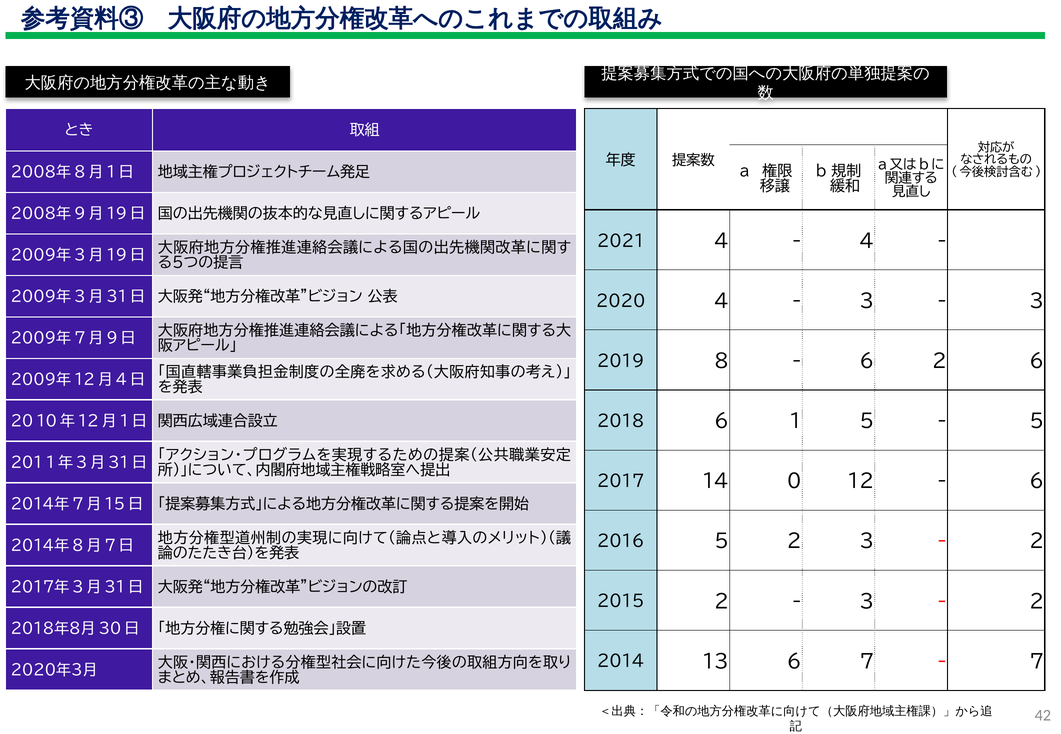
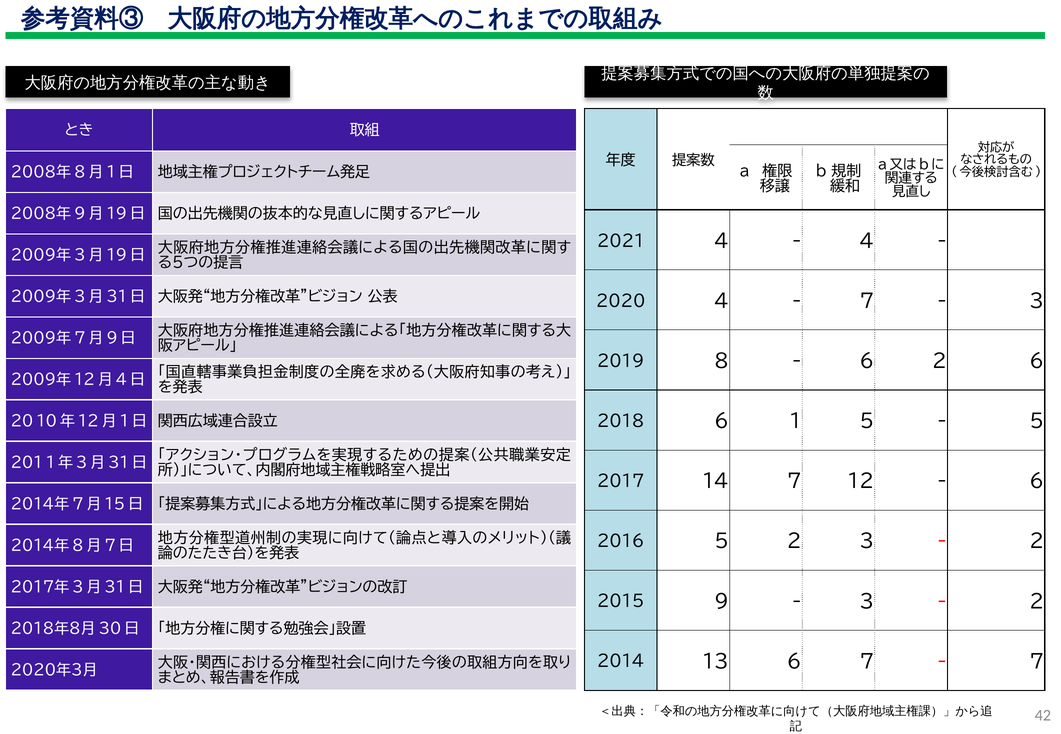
3 at (867, 302): 3 -> 7
14 0: 0 -> 7
２０１５ 2: 2 -> 9
